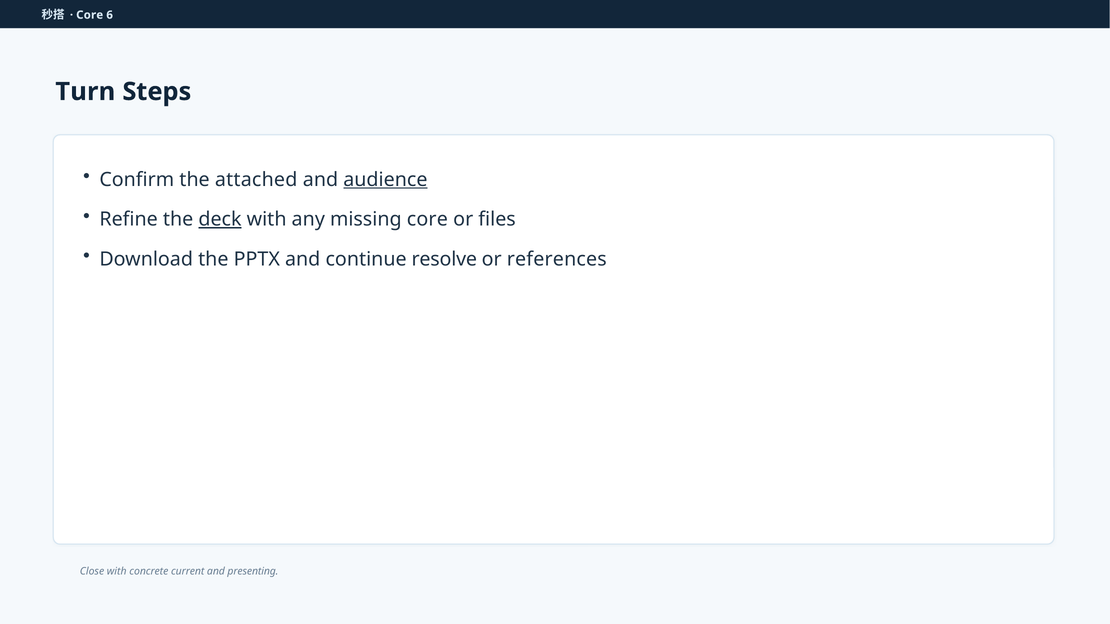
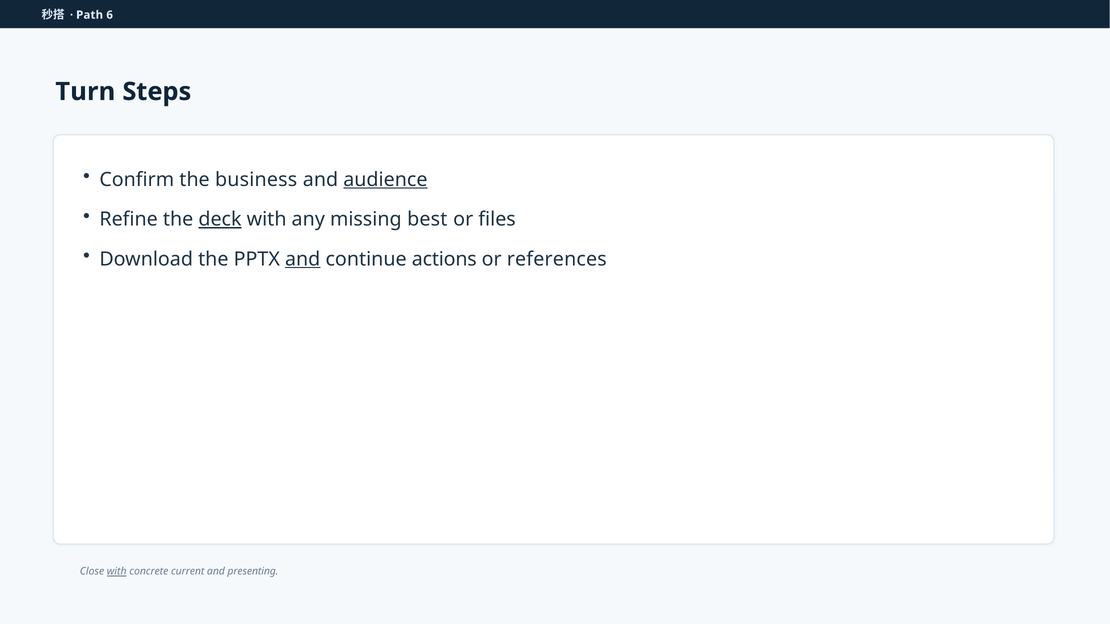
Core at (90, 15): Core -> Path
attached: attached -> business
missing core: core -> best
and at (303, 259) underline: none -> present
resolve: resolve -> actions
with at (117, 572) underline: none -> present
